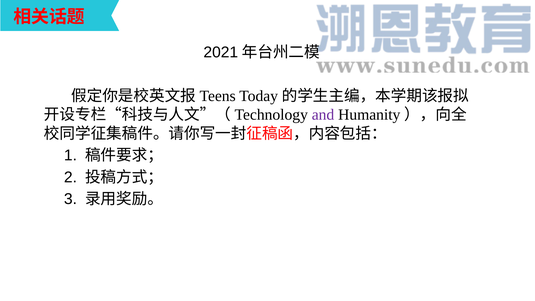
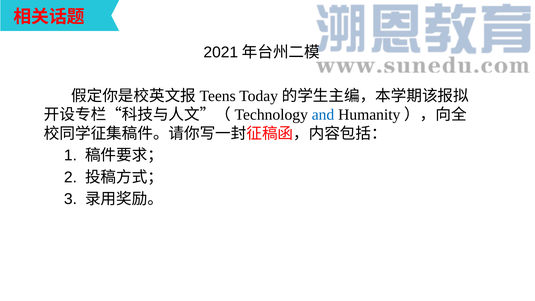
and colour: purple -> blue
